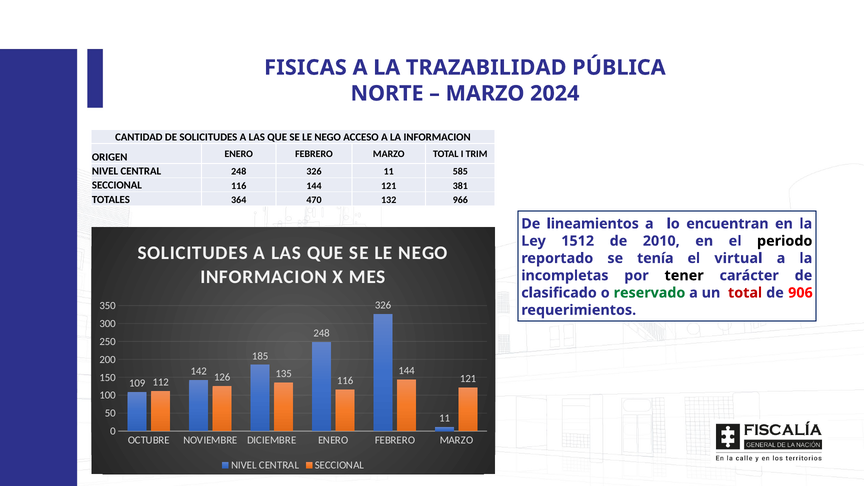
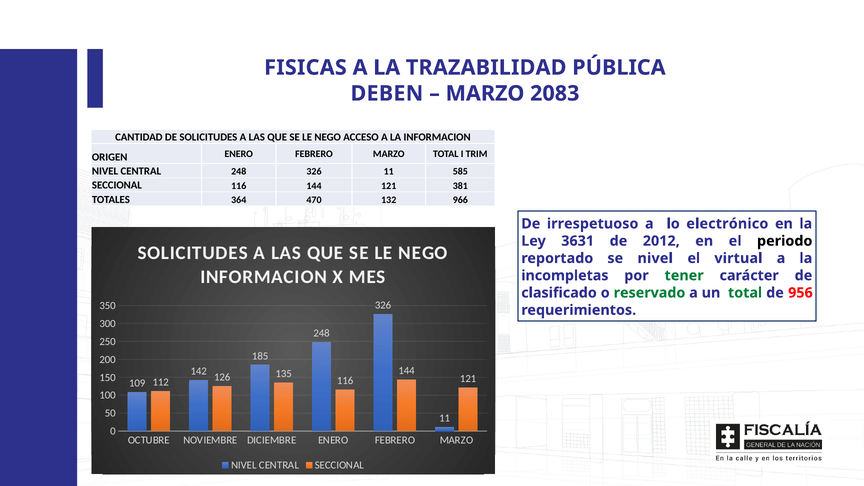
NORTE: NORTE -> DEBEN
2024: 2024 -> 2083
lineamientos: lineamientos -> irrespetuoso
encuentran: encuentran -> electrónico
1512: 1512 -> 3631
2010: 2010 -> 2012
se tenía: tenía -> nivel
tener colour: black -> green
total at (745, 293) colour: red -> green
906: 906 -> 956
